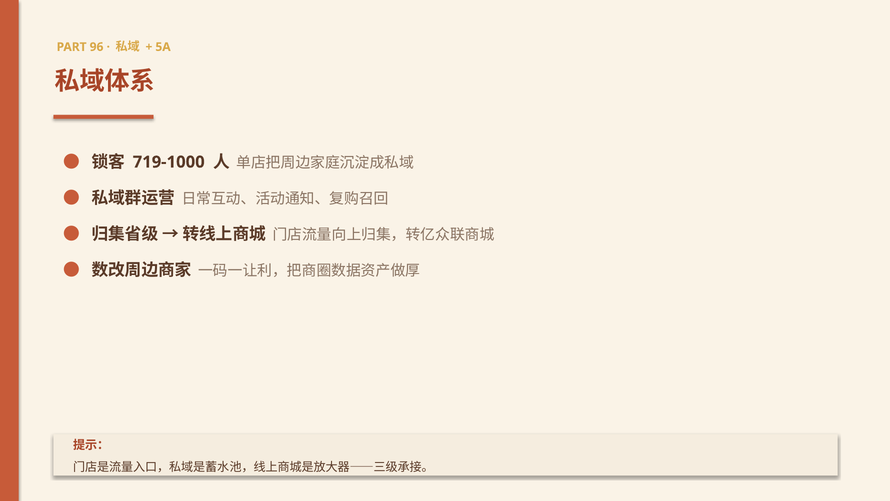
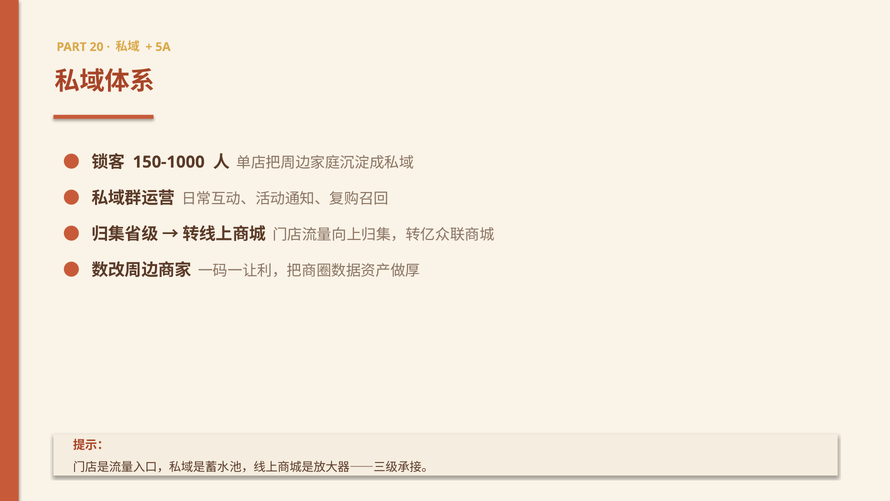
96: 96 -> 20
719-1000: 719-1000 -> 150-1000
